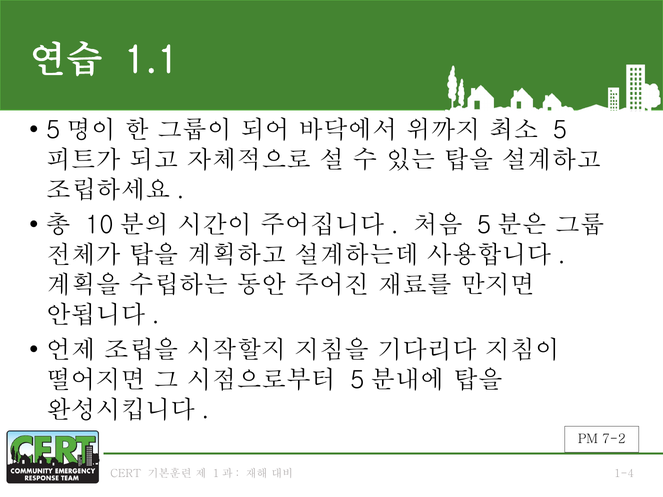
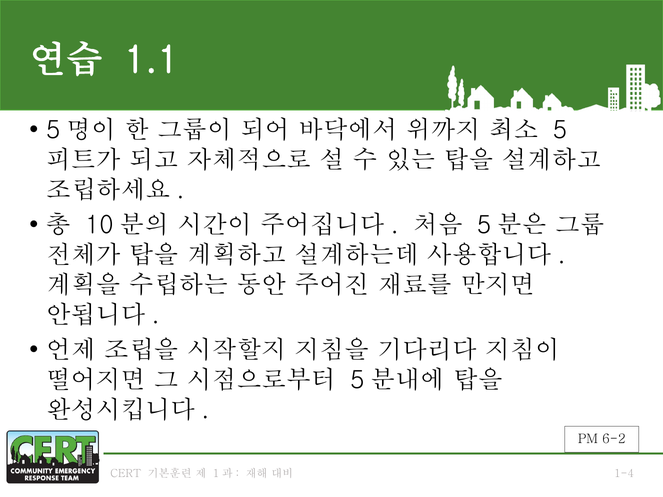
7-2: 7-2 -> 6-2
